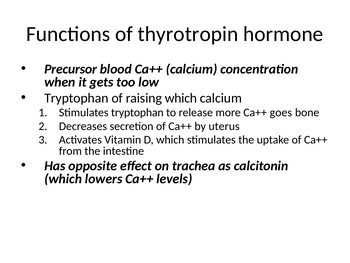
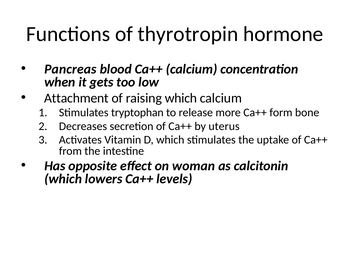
Precursor: Precursor -> Pancreas
Tryptophan at (76, 98): Tryptophan -> Attachment
goes: goes -> form
trachea: trachea -> woman
